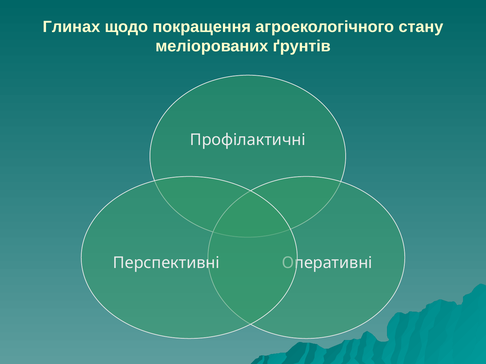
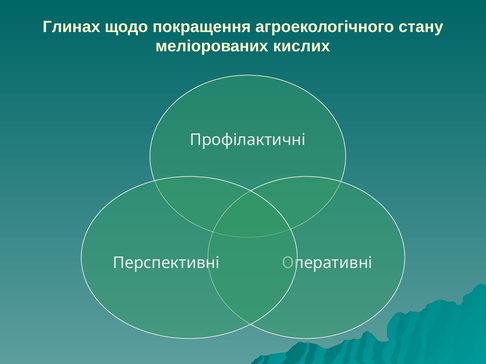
ґрунтів: ґрунтів -> кислих
